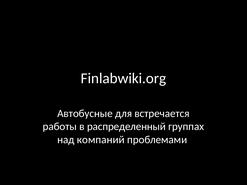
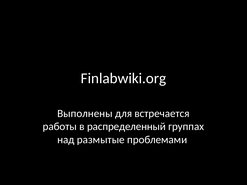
Автобусные: Автобусные -> Выполнены
компаний: компаний -> размытые
